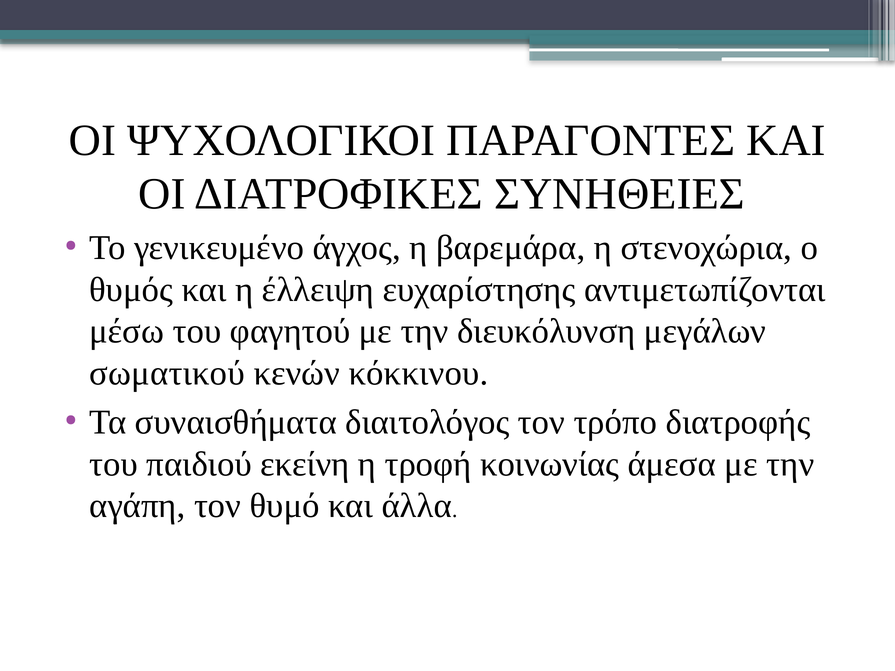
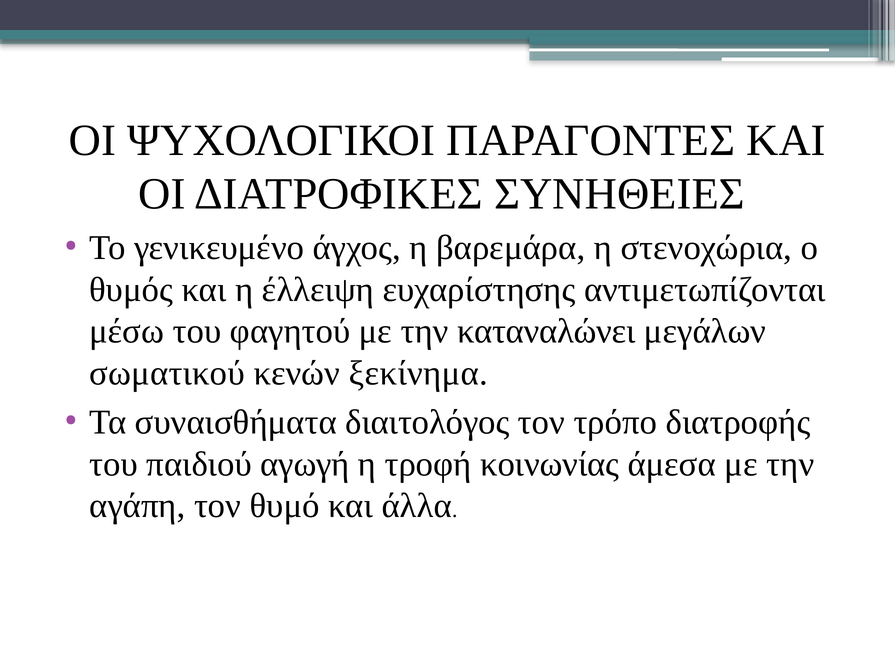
διευκόλυνση: διευκόλυνση -> καταναλώνει
κόκκινου: κόκκινου -> ξεκίνημα
εκείνη: εκείνη -> αγωγή
